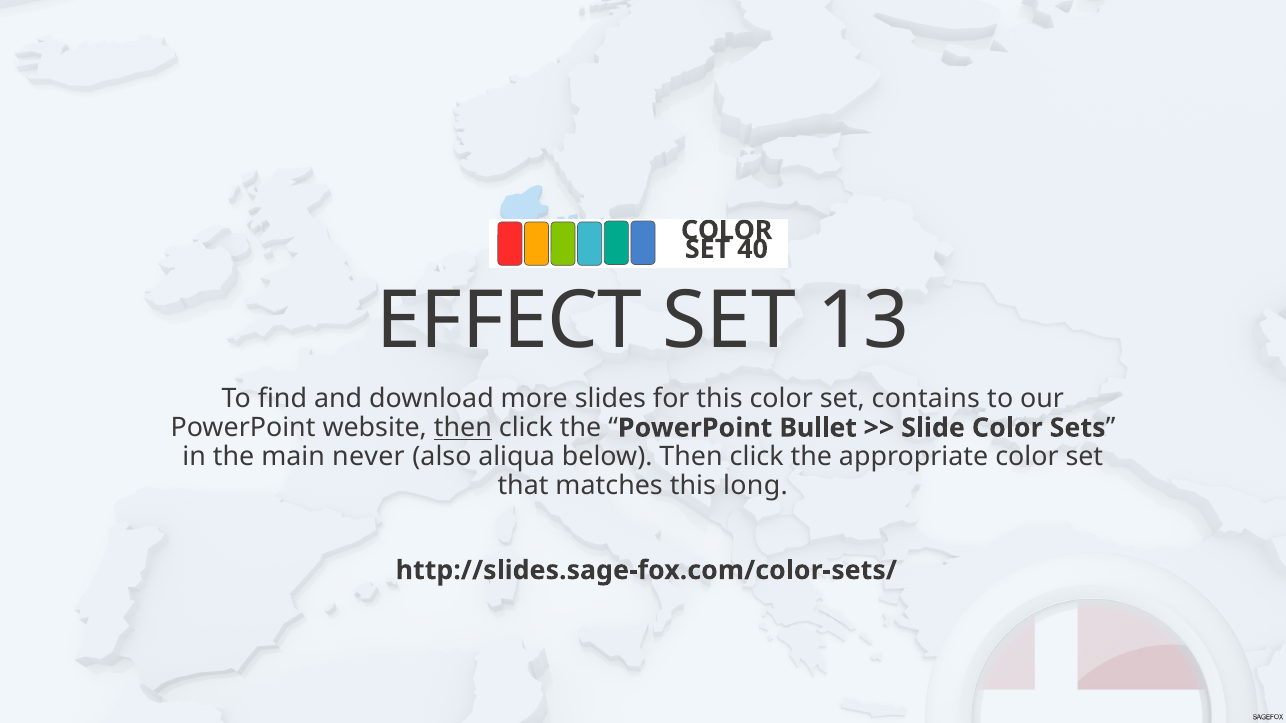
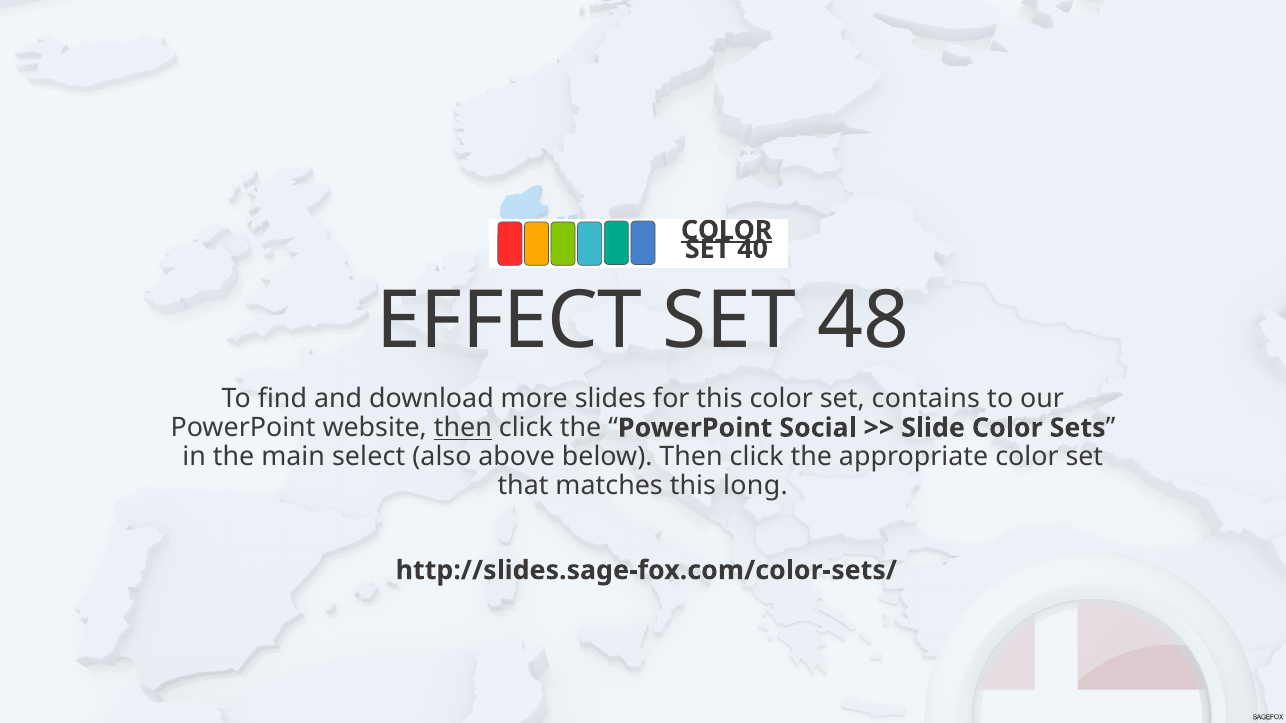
COLOR at (727, 230) underline: none -> present
13: 13 -> 48
Bullet: Bullet -> Social
never: never -> select
aliqua: aliqua -> above
